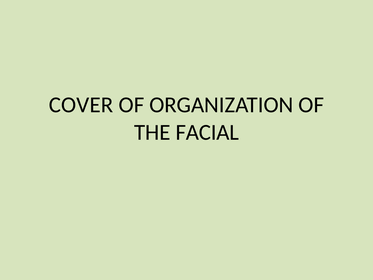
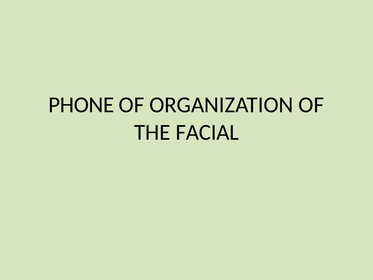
COVER: COVER -> PHONE
